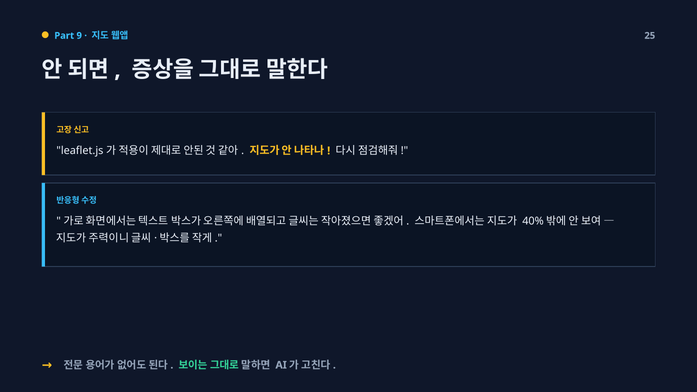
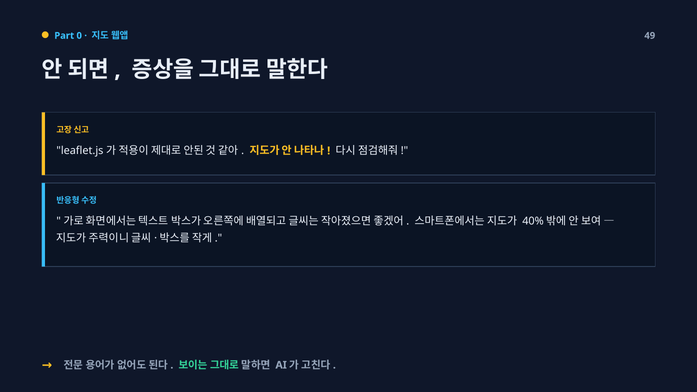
9: 9 -> 0
25: 25 -> 49
